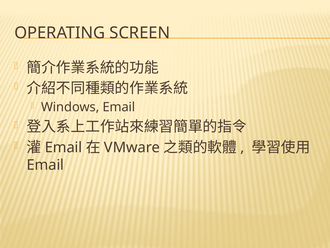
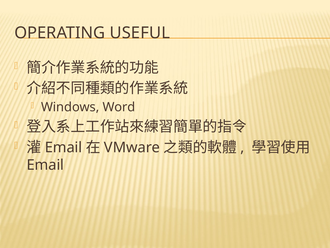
SCREEN: SCREEN -> USEFUL
Windows Email: Email -> Word
